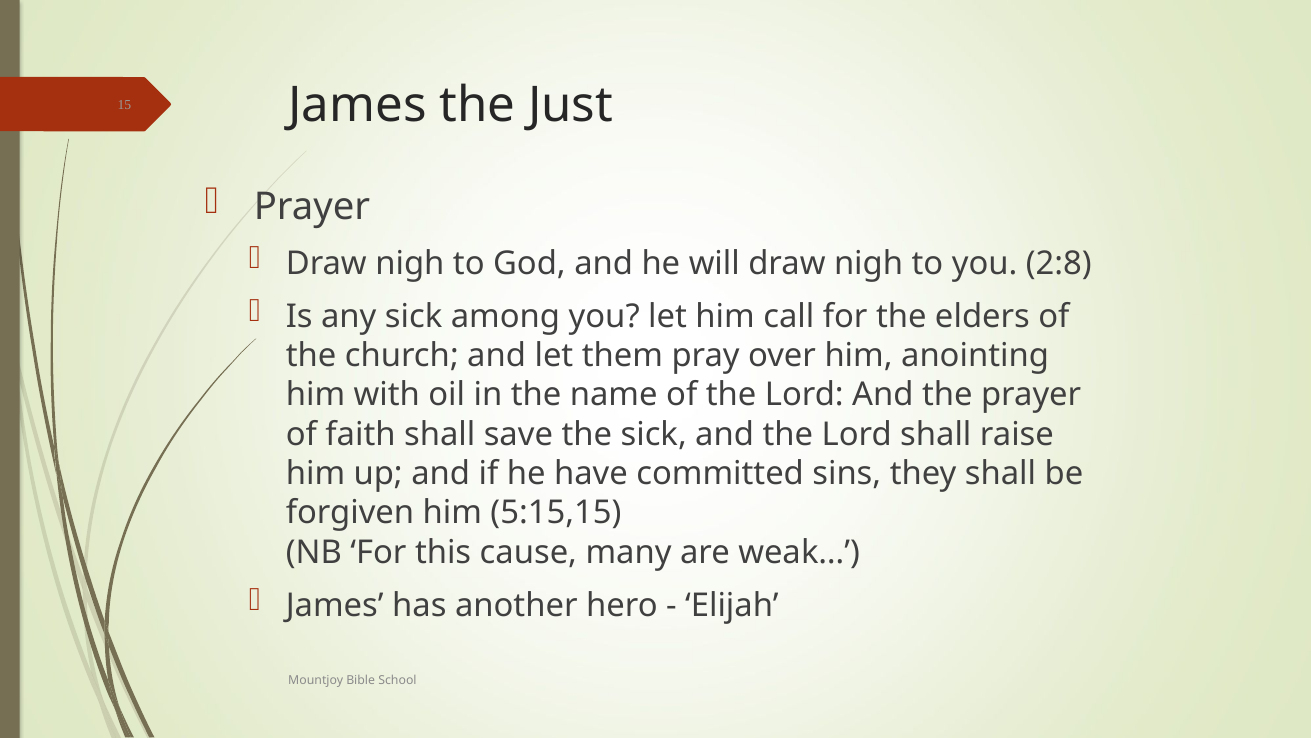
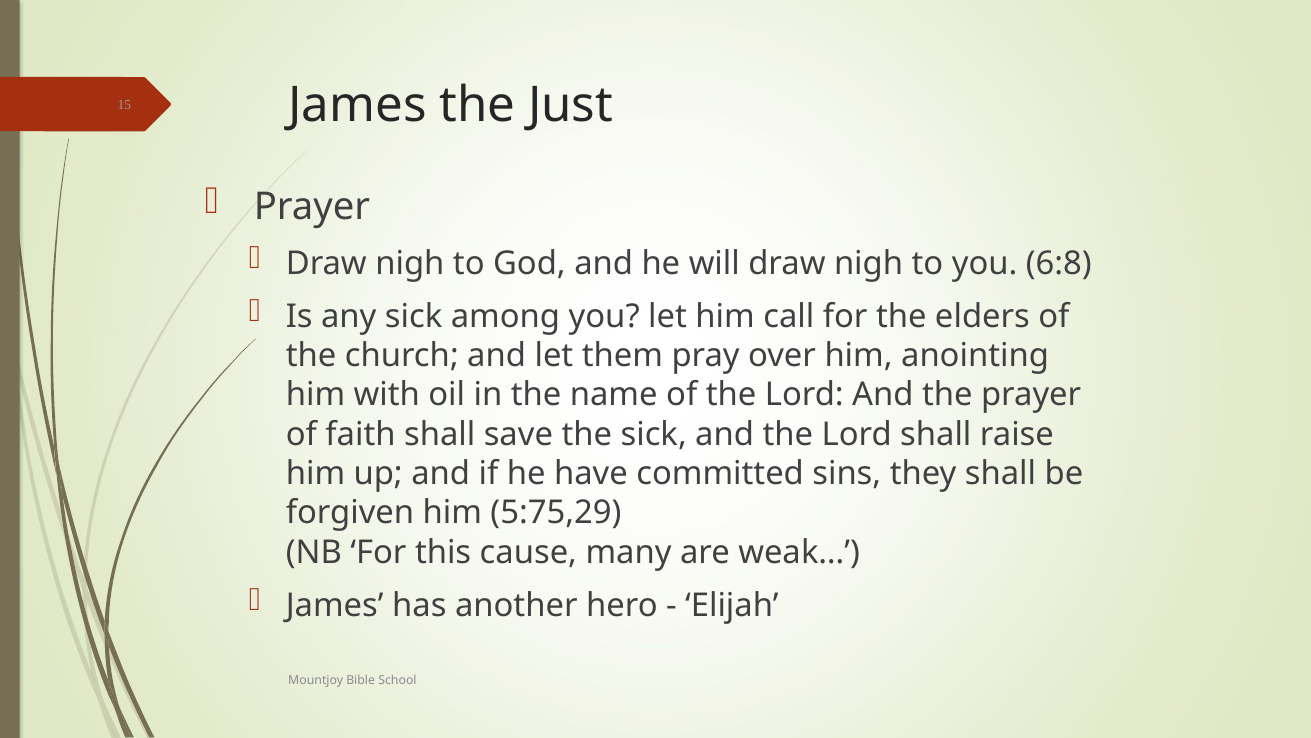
2:8: 2:8 -> 6:8
5:15,15: 5:15,15 -> 5:75,29
